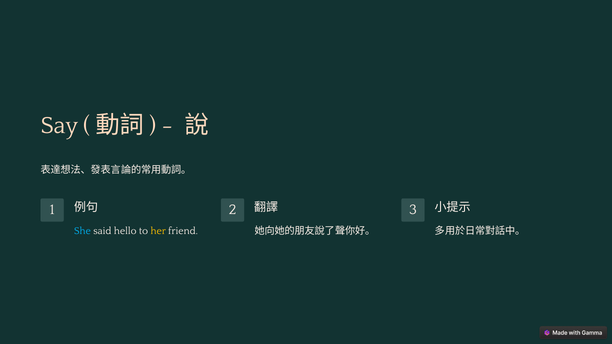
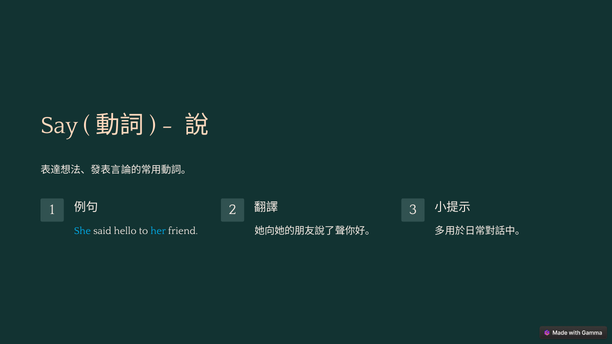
her colour: yellow -> light blue
